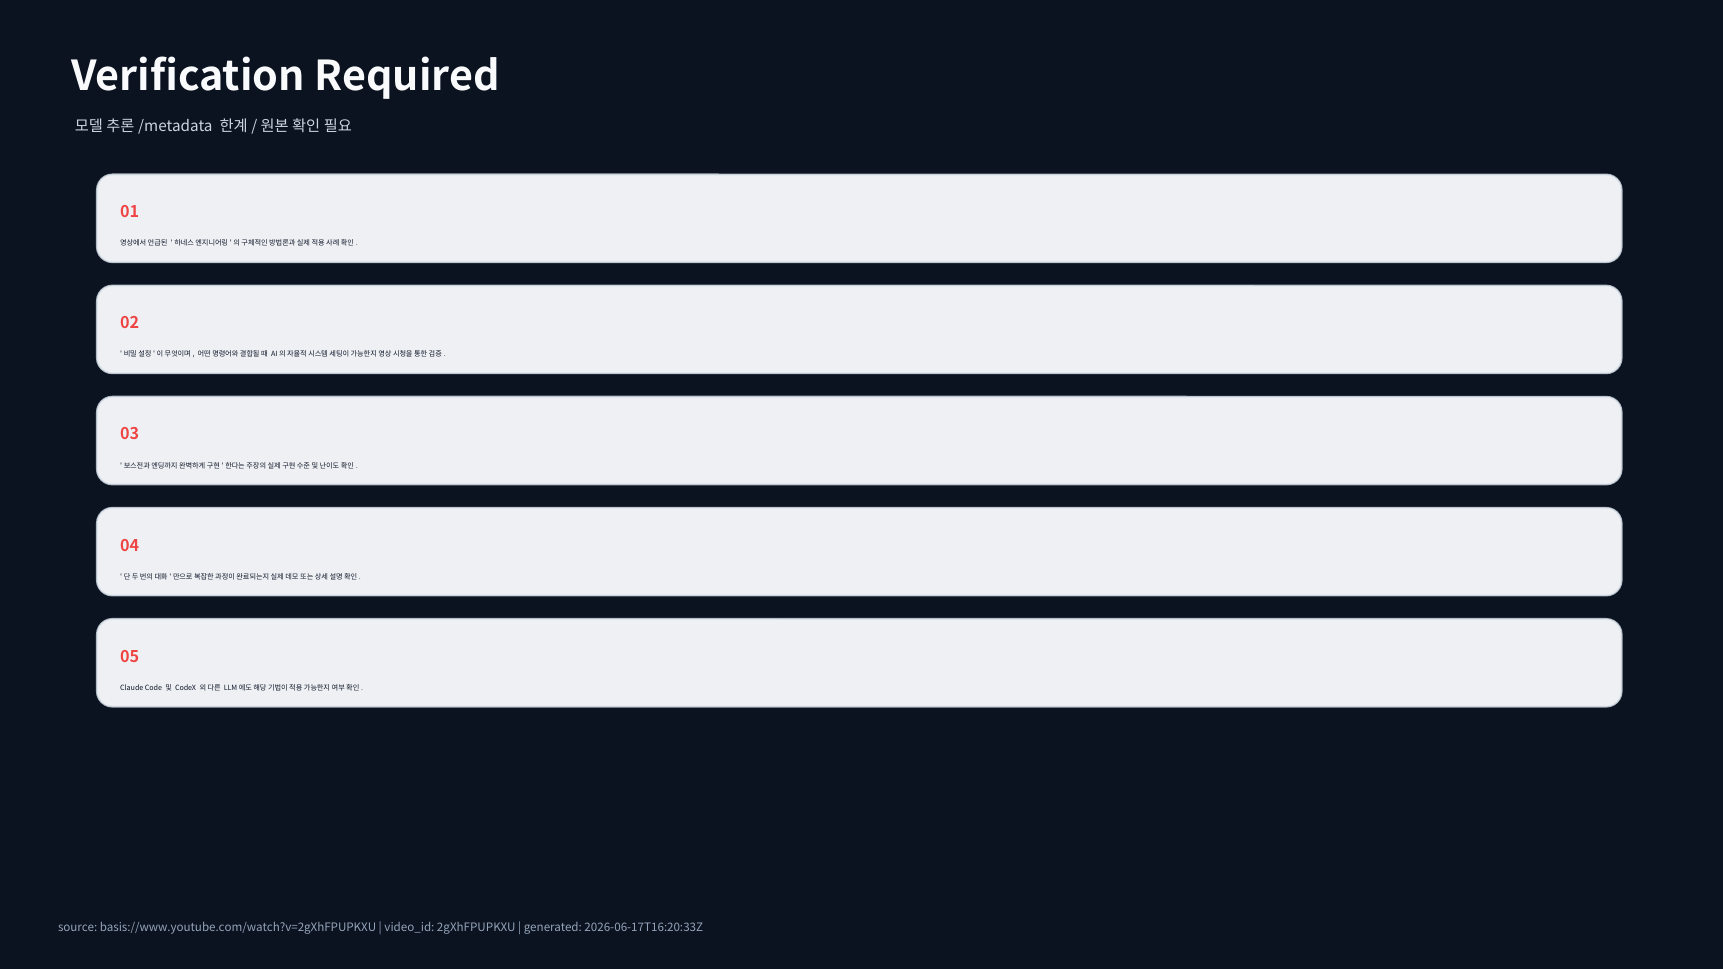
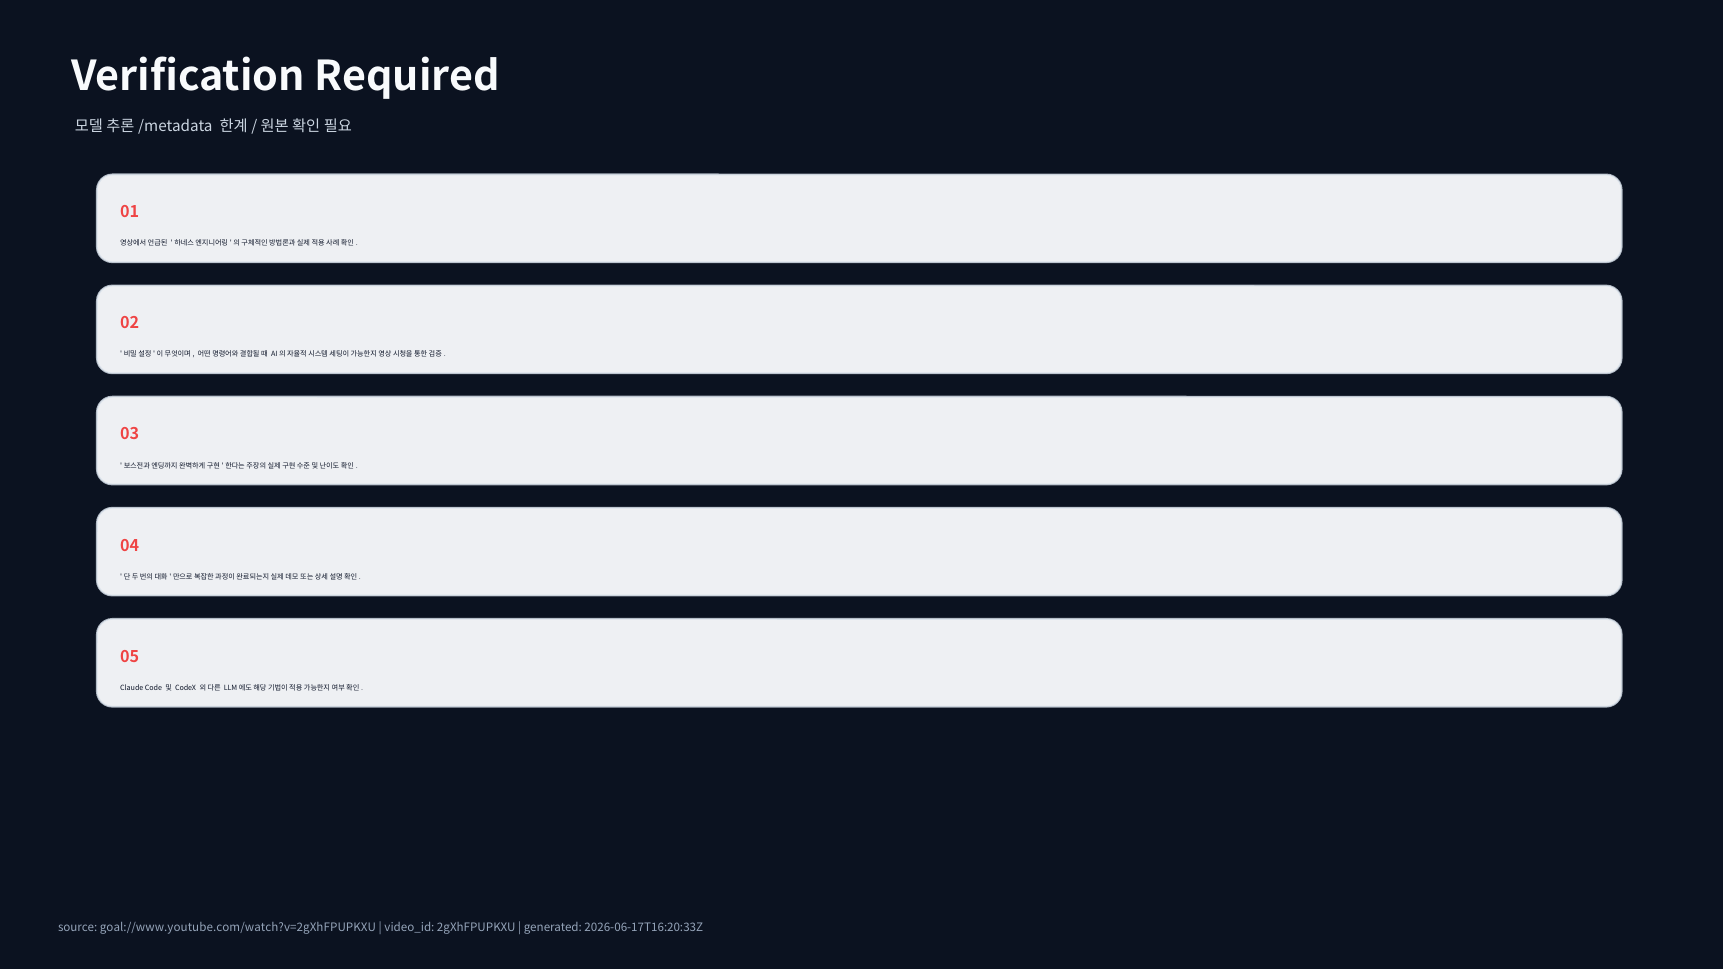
basis://www.youtube.com/watch?v=2gXhFPUPKXU: basis://www.youtube.com/watch?v=2gXhFPUPKXU -> goal://www.youtube.com/watch?v=2gXhFPUPKXU
